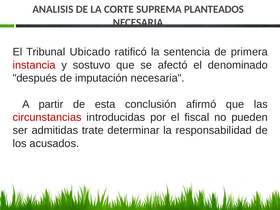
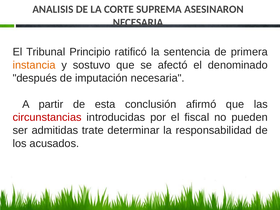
PLANTEADOS: PLANTEADOS -> ASESINARON
Ubicado: Ubicado -> Principio
instancia colour: red -> orange
